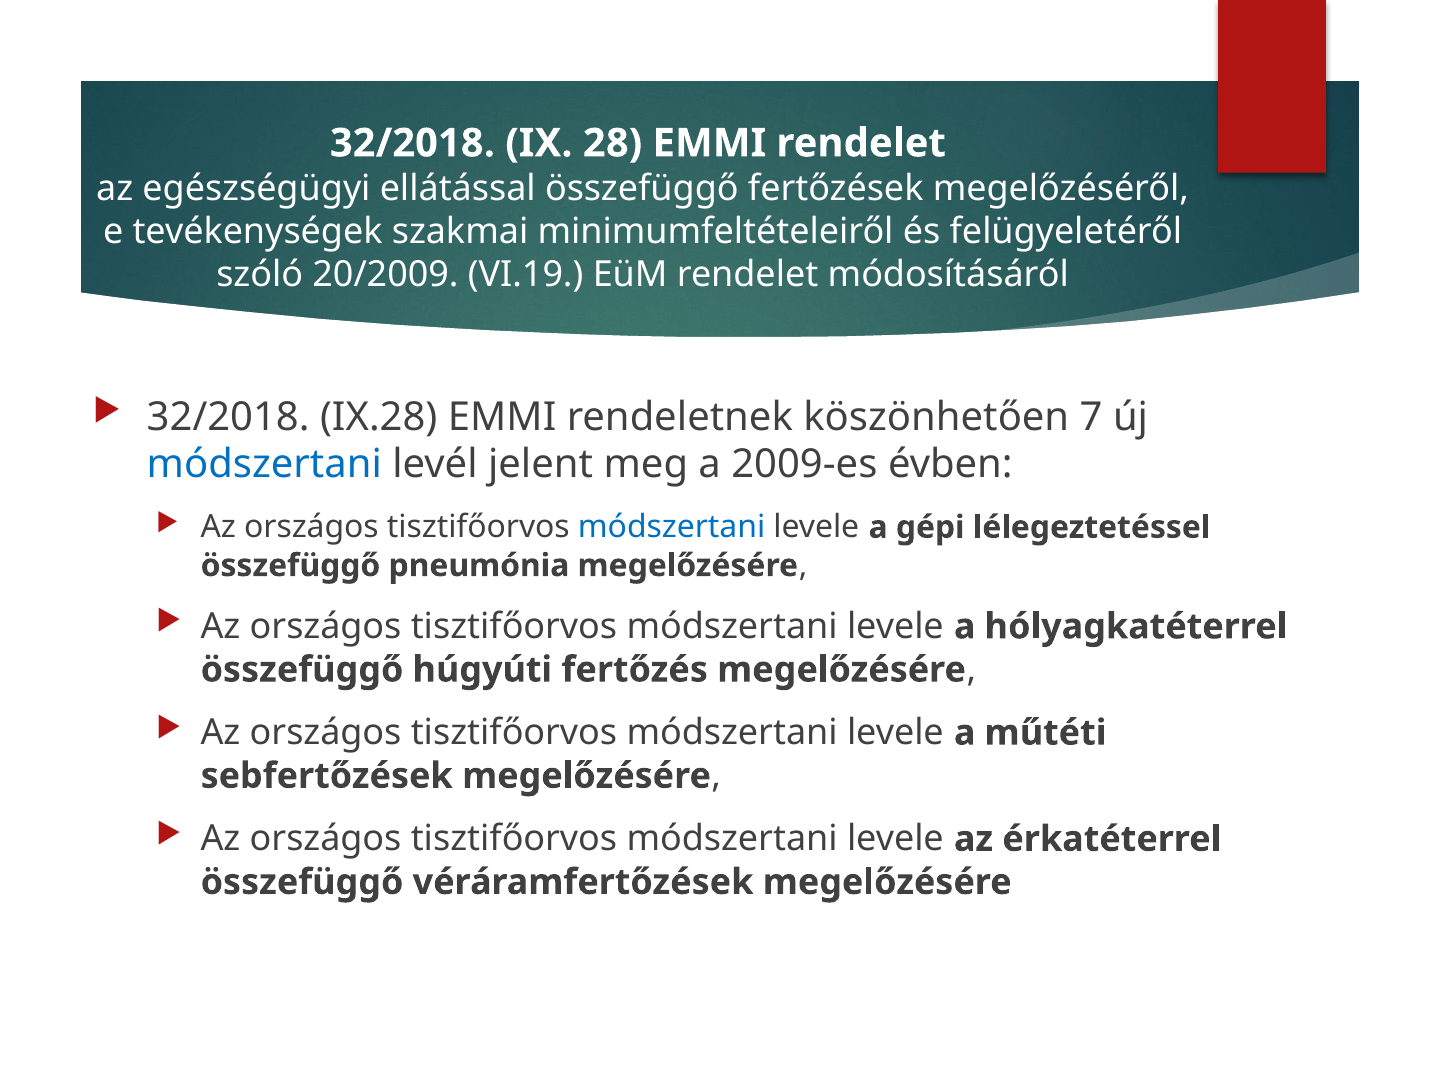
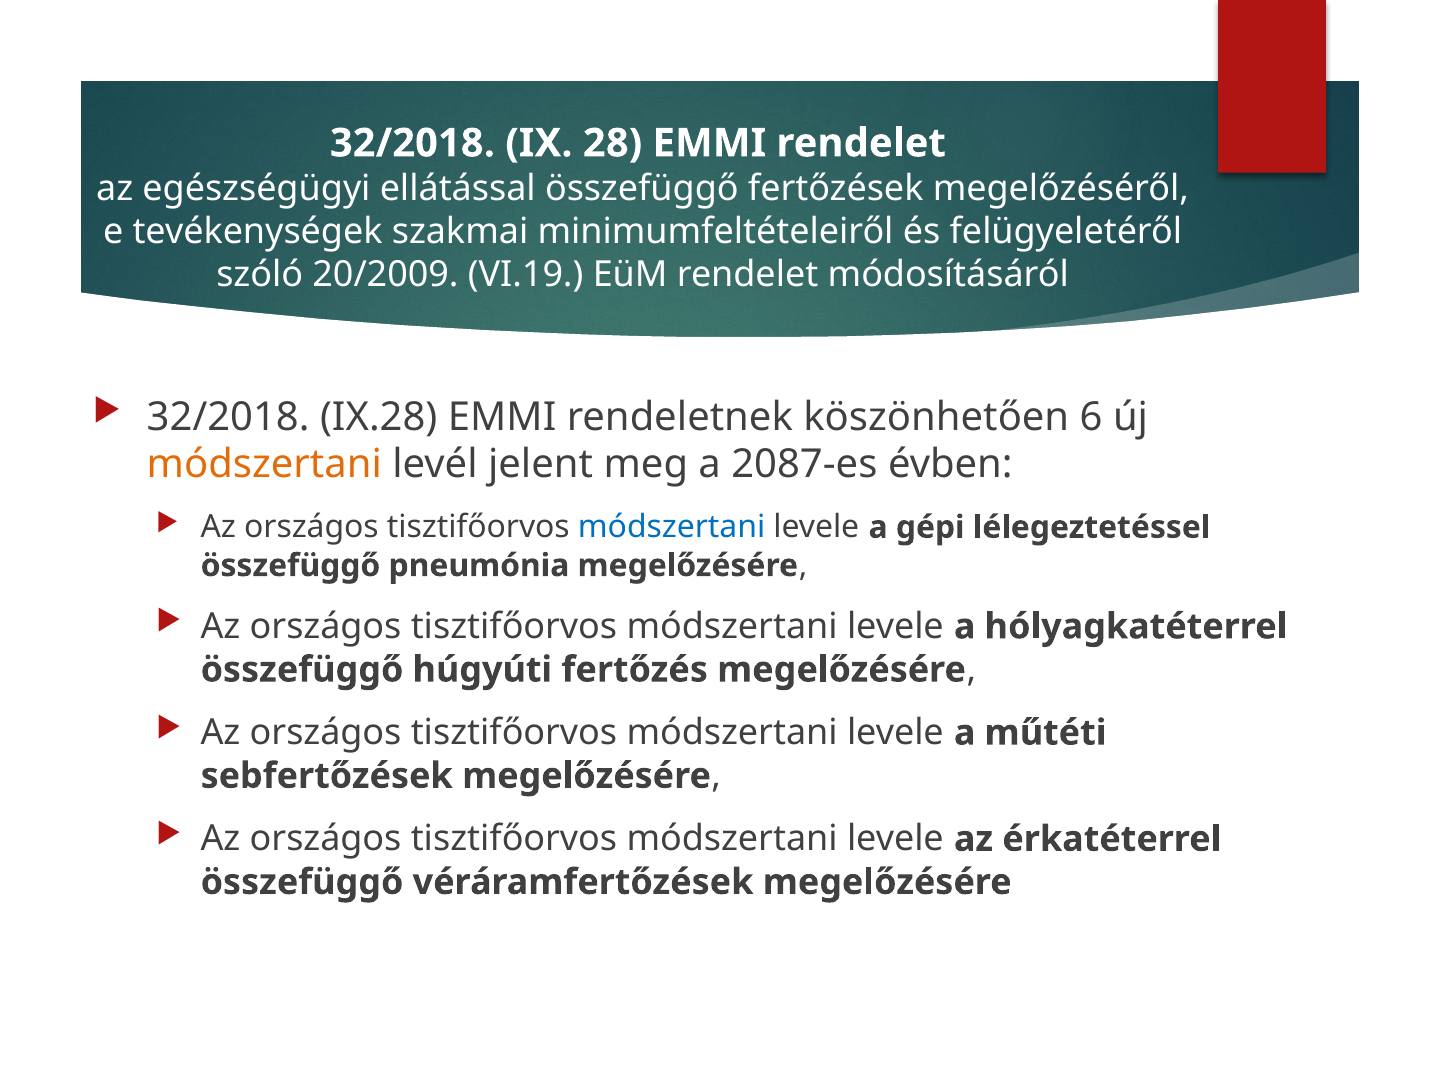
7: 7 -> 6
módszertani at (264, 465) colour: blue -> orange
2009-es: 2009-es -> 2087-es
